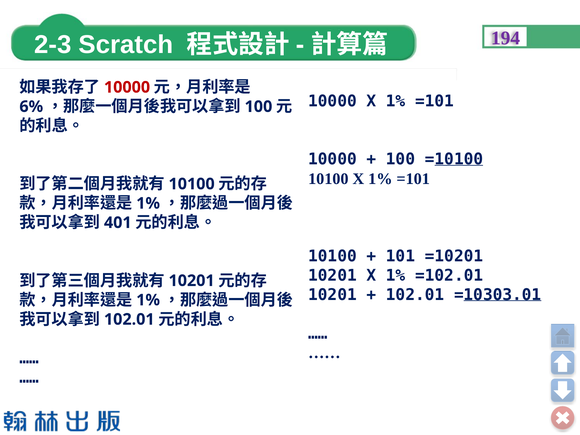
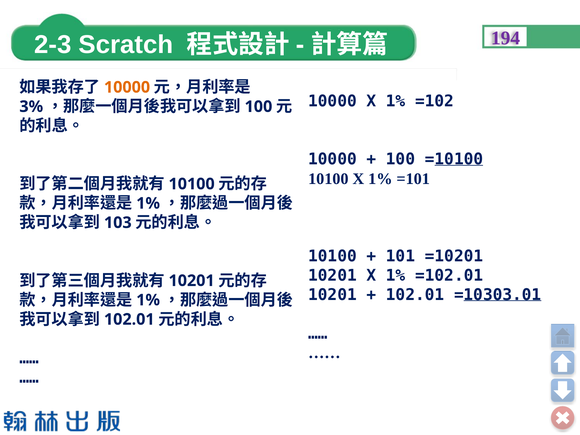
10000 at (127, 87) colour: red -> orange
10000 X 1% =101: =101 -> =102
6%: 6% -> 3%
401: 401 -> 103
